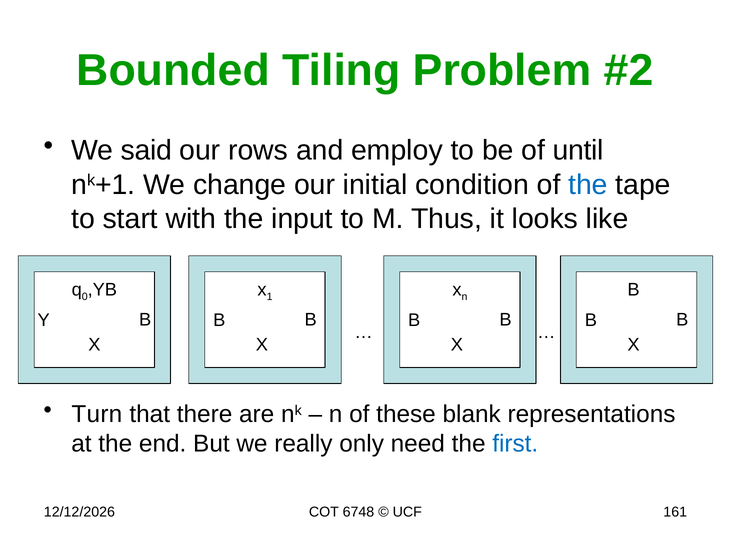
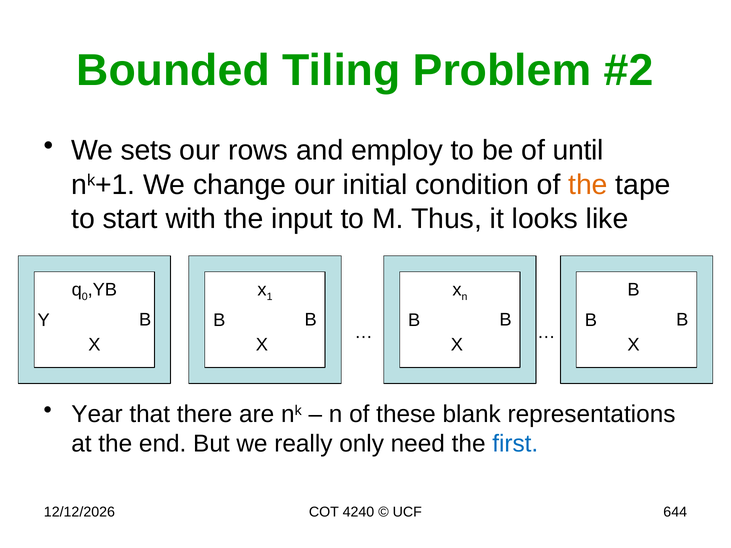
said: said -> sets
the at (588, 185) colour: blue -> orange
Turn: Turn -> Year
6748: 6748 -> 4240
161: 161 -> 644
